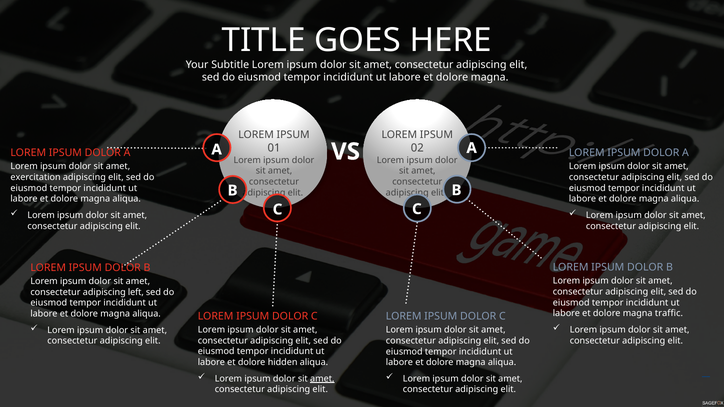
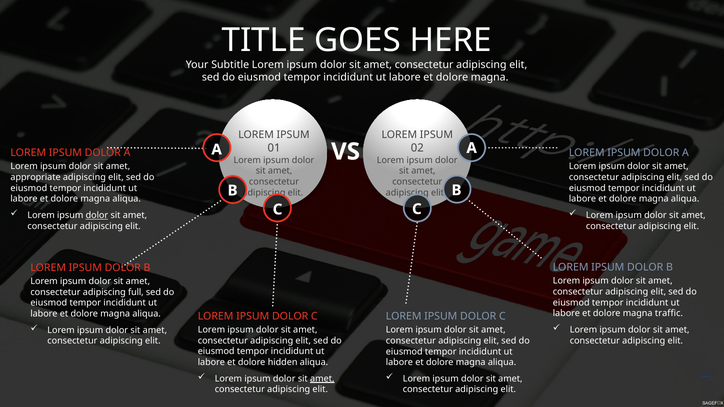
exercitation: exercitation -> appropriate
dolor at (97, 215) underline: none -> present
left: left -> full
